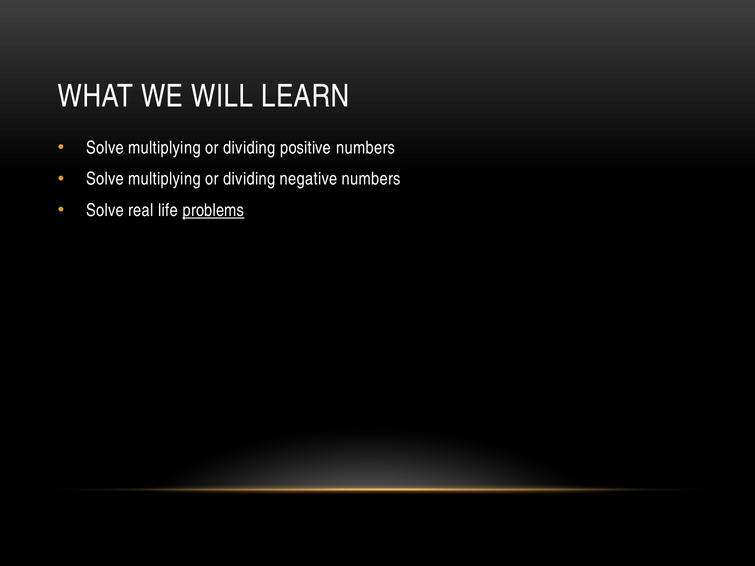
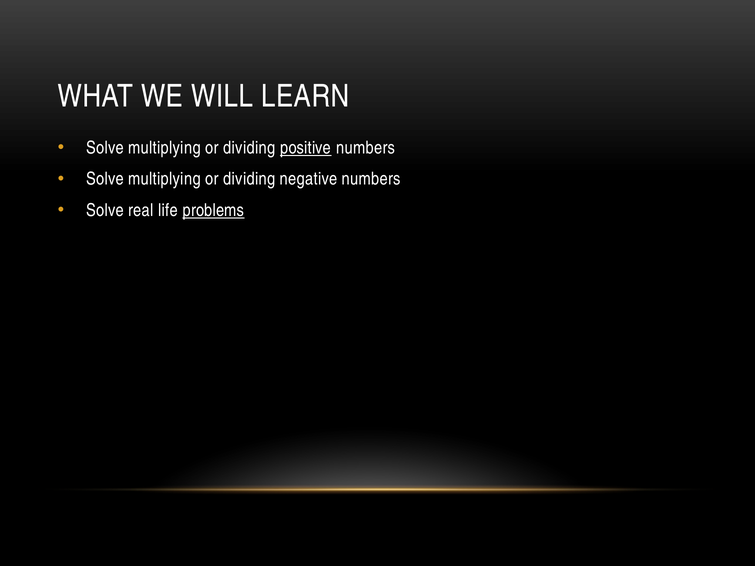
positive underline: none -> present
